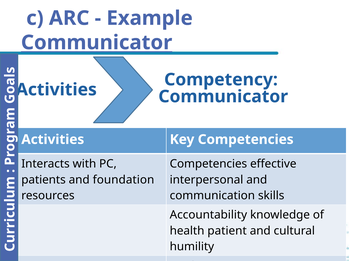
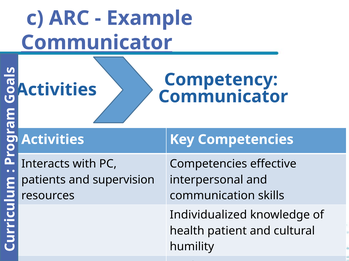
foundation: foundation -> supervision
Accountability: Accountability -> Individualized
